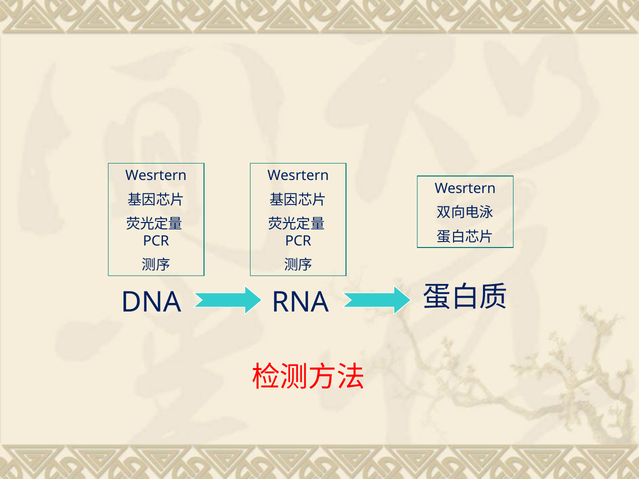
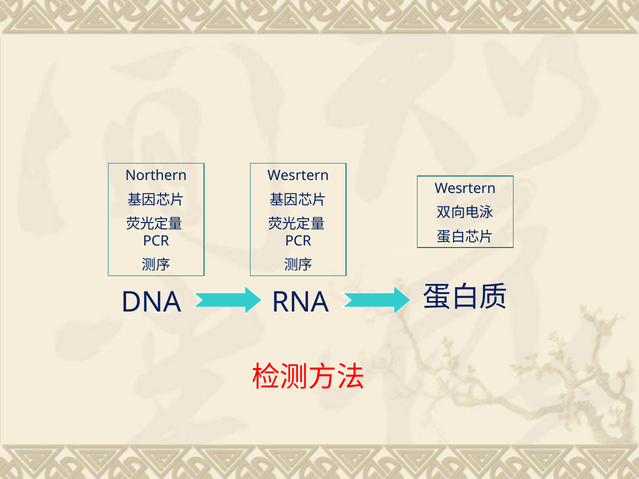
Wesrtern at (156, 176): Wesrtern -> Northern
